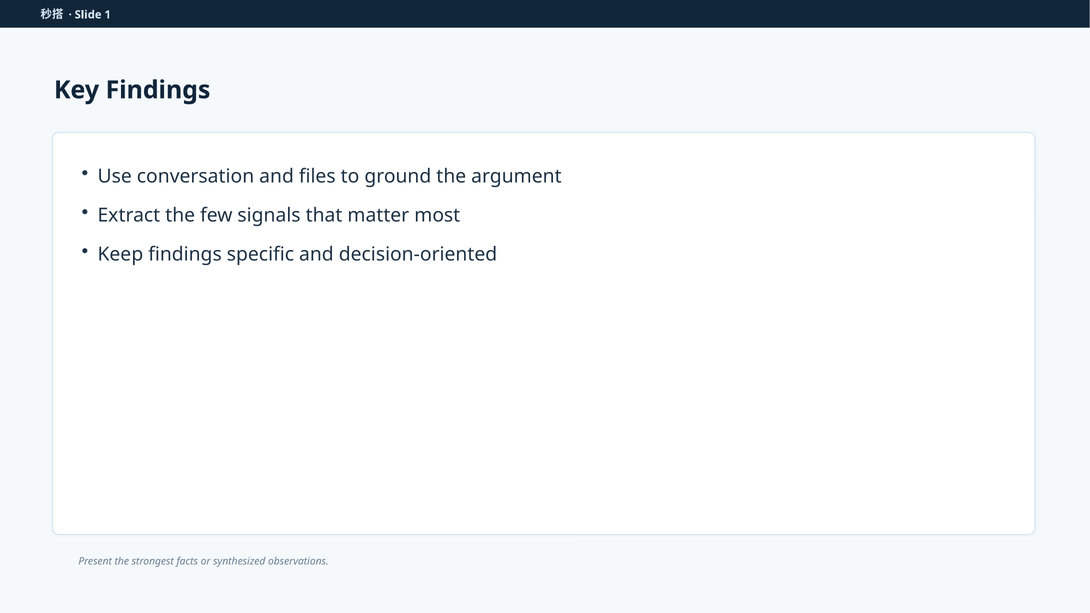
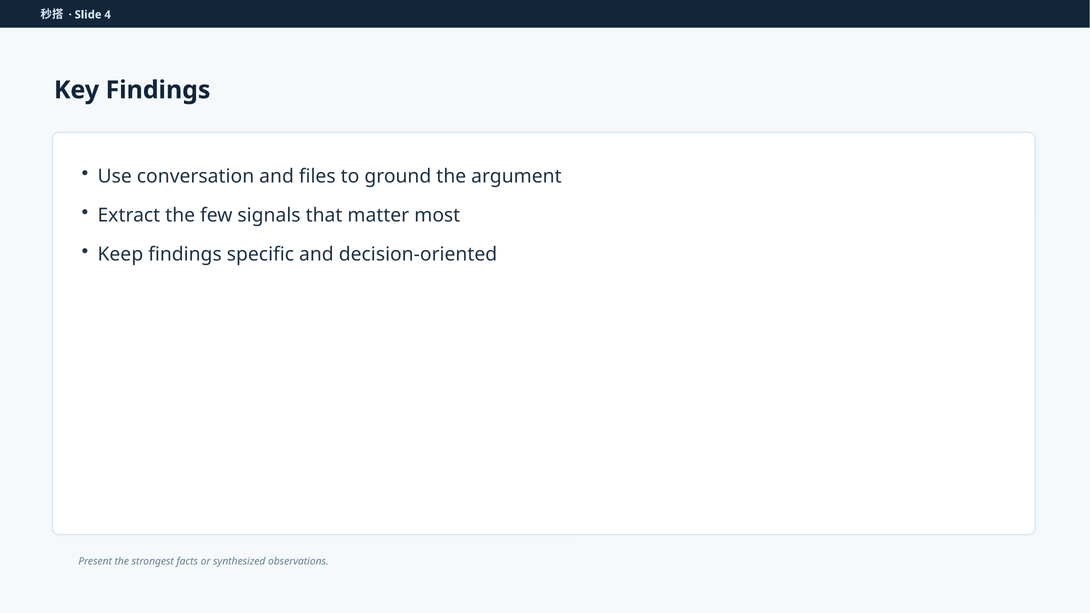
1: 1 -> 4
